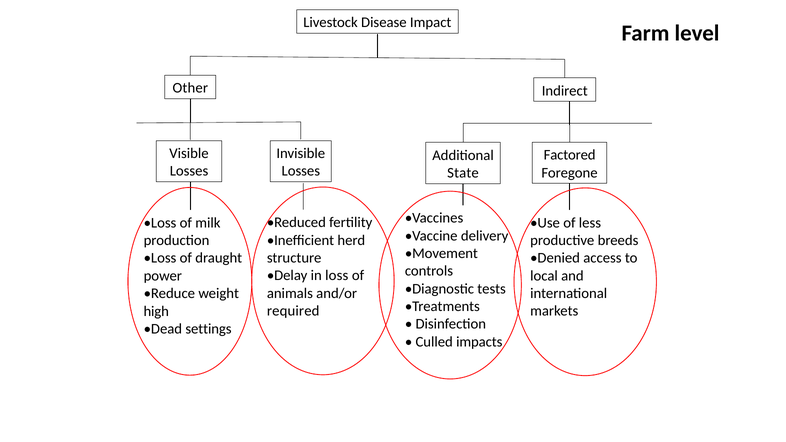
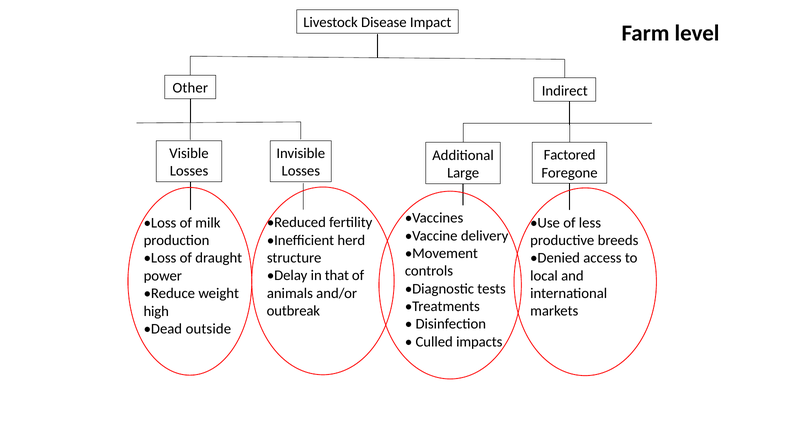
State: State -> Large
in loss: loss -> that
required: required -> outbreak
Dead settings: settings -> outside
